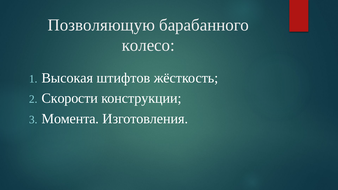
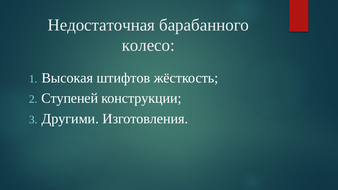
Позволяющую: Позволяющую -> Недостаточная
Скорости: Скорости -> Ступеней
Момента: Момента -> Другими
